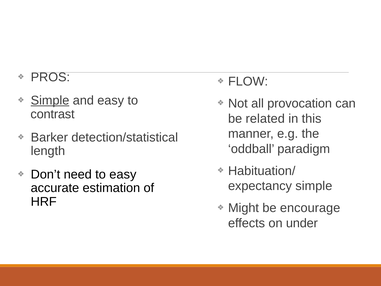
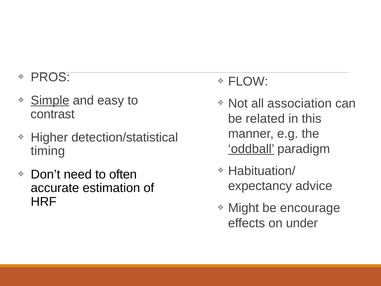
provocation: provocation -> association
Barker: Barker -> Higher
oddball underline: none -> present
length: length -> timing
to easy: easy -> often
simple at (314, 186): simple -> advice
